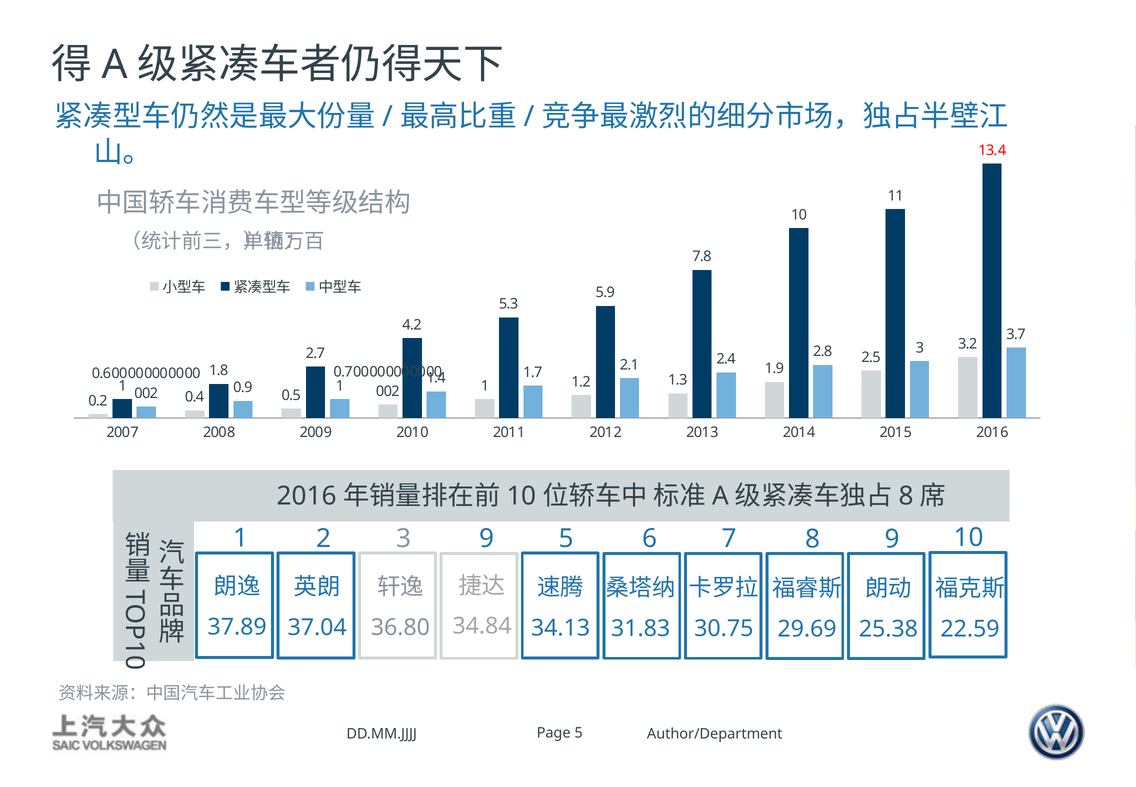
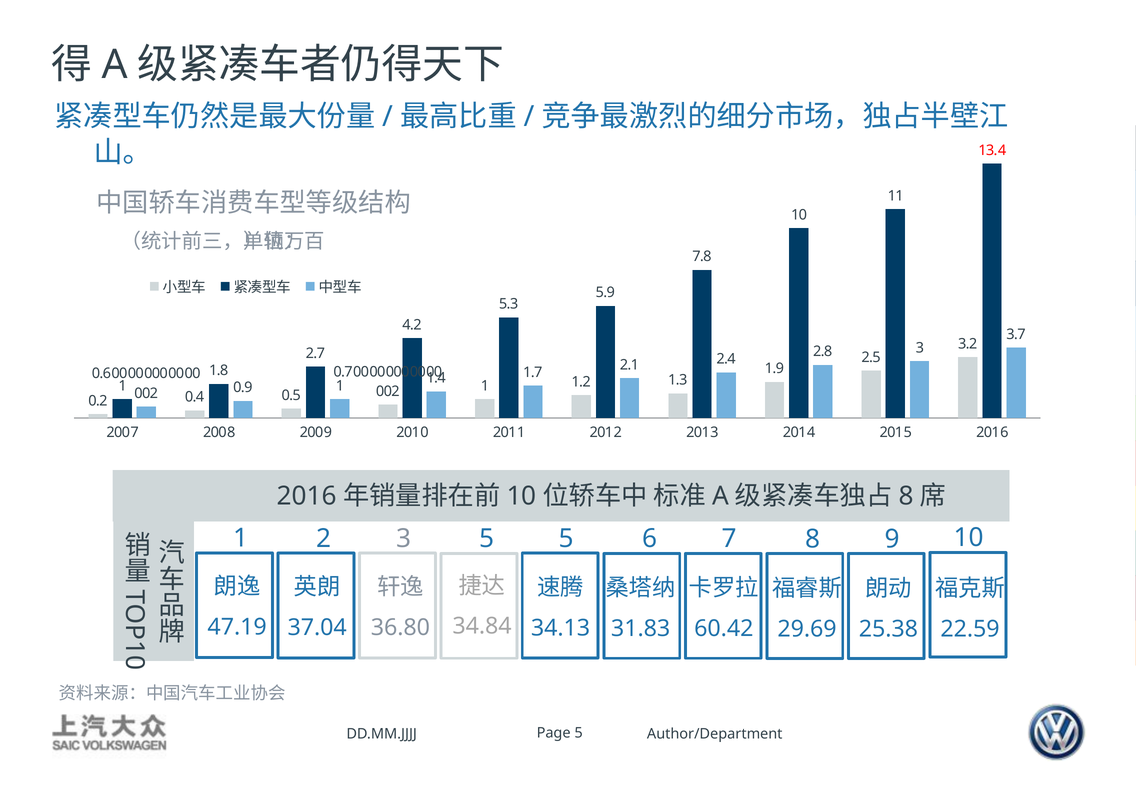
3 9: 9 -> 5
37.89: 37.89 -> 47.19
30.75: 30.75 -> 60.42
